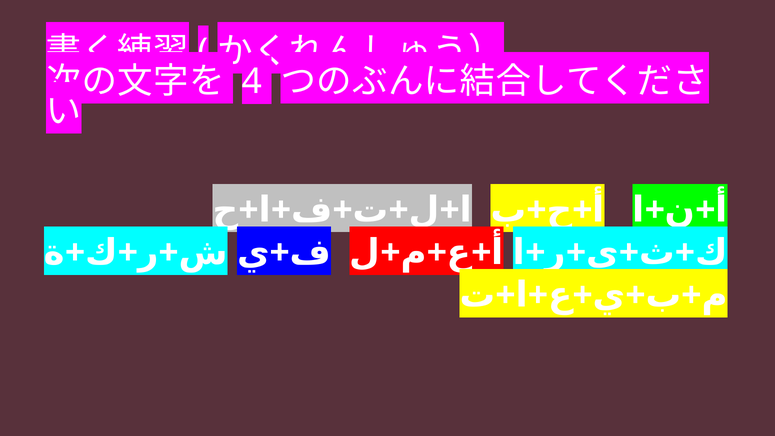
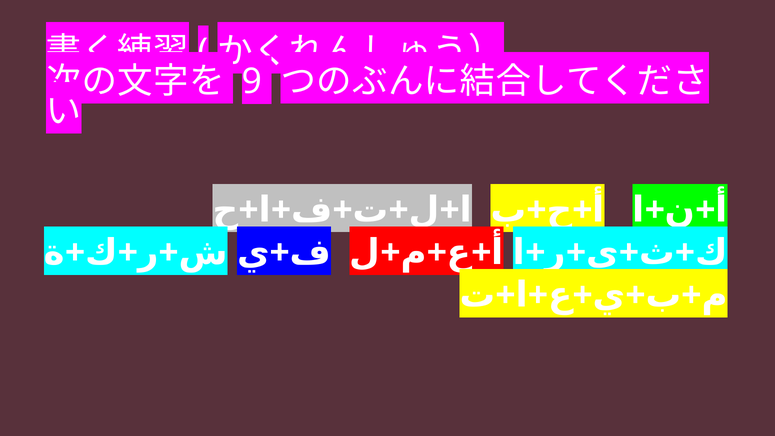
4: 4 -> 9
